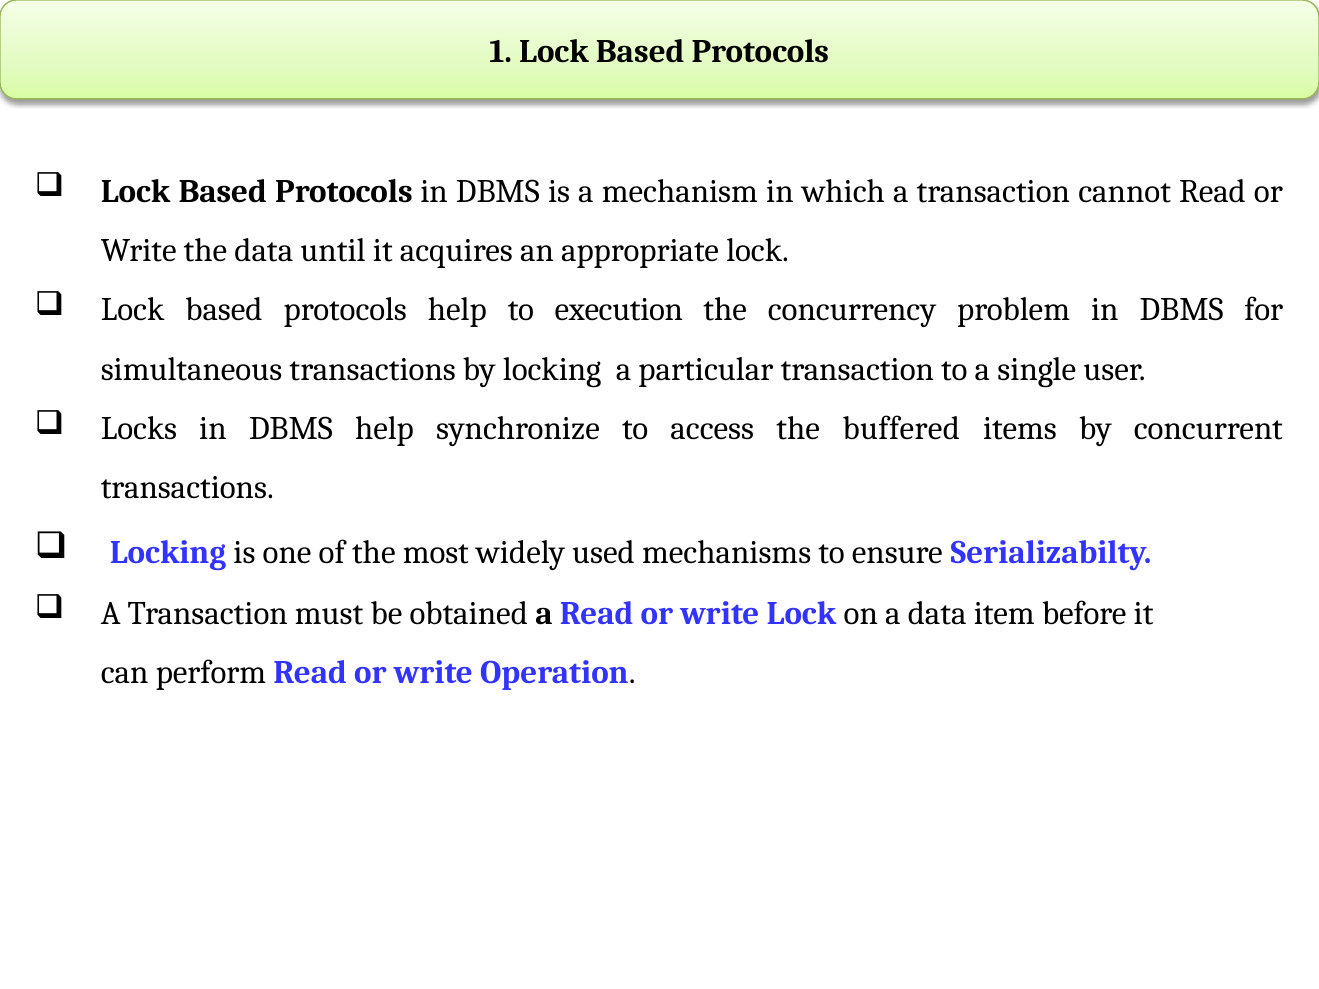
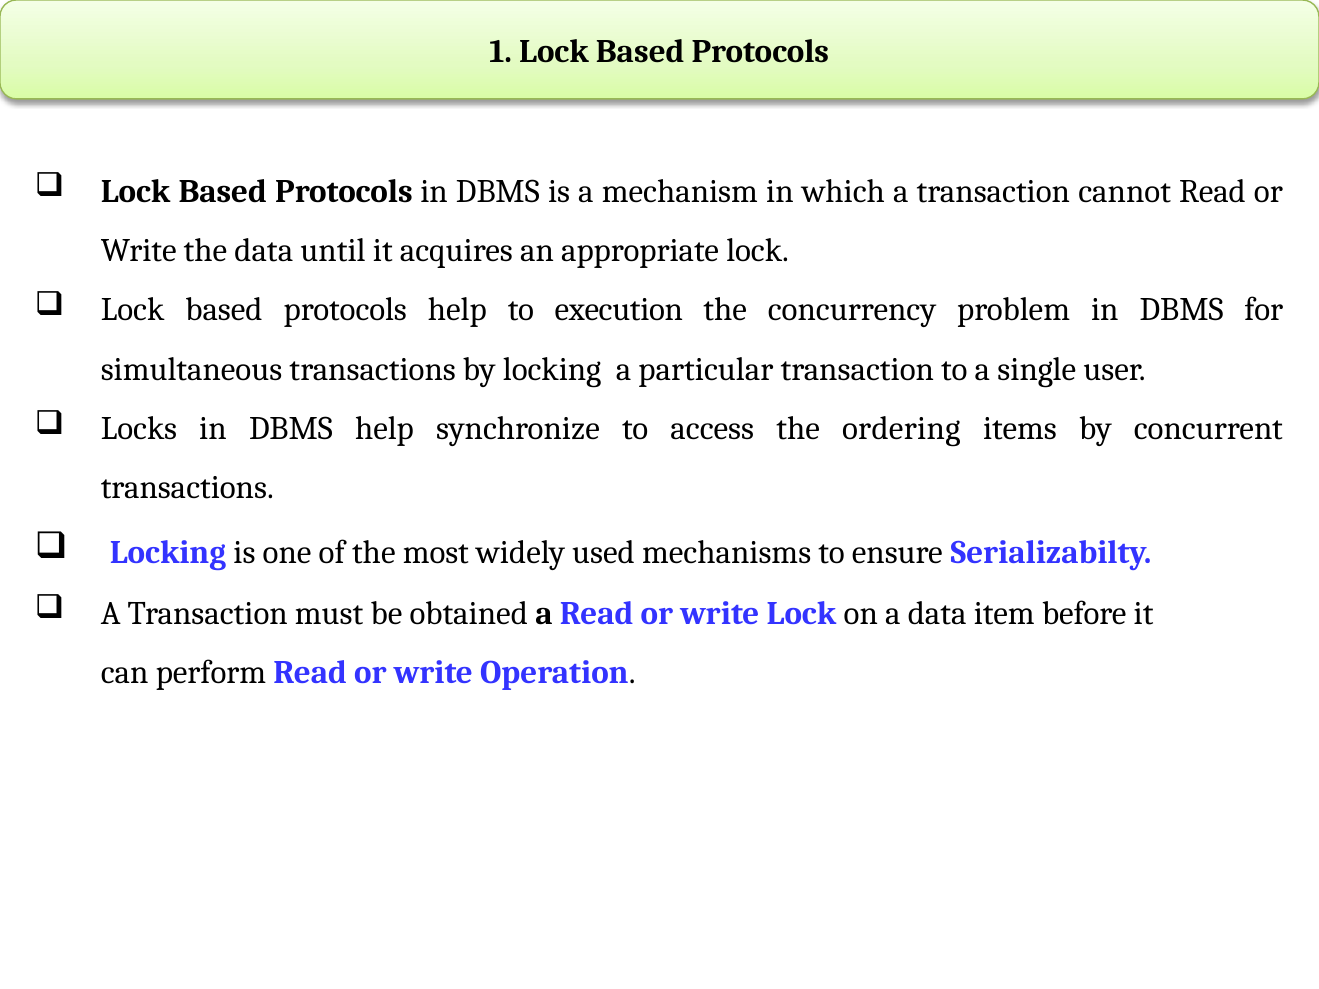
buffered: buffered -> ordering
